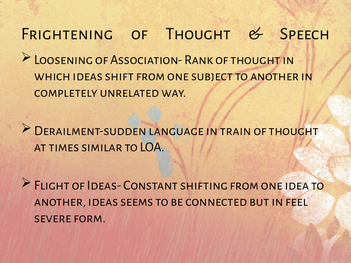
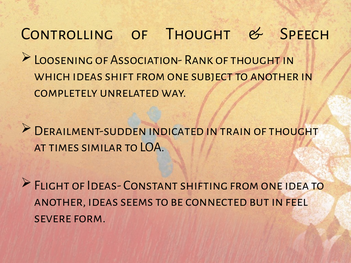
Frightening: Frightening -> Controlling
language: language -> indicated
